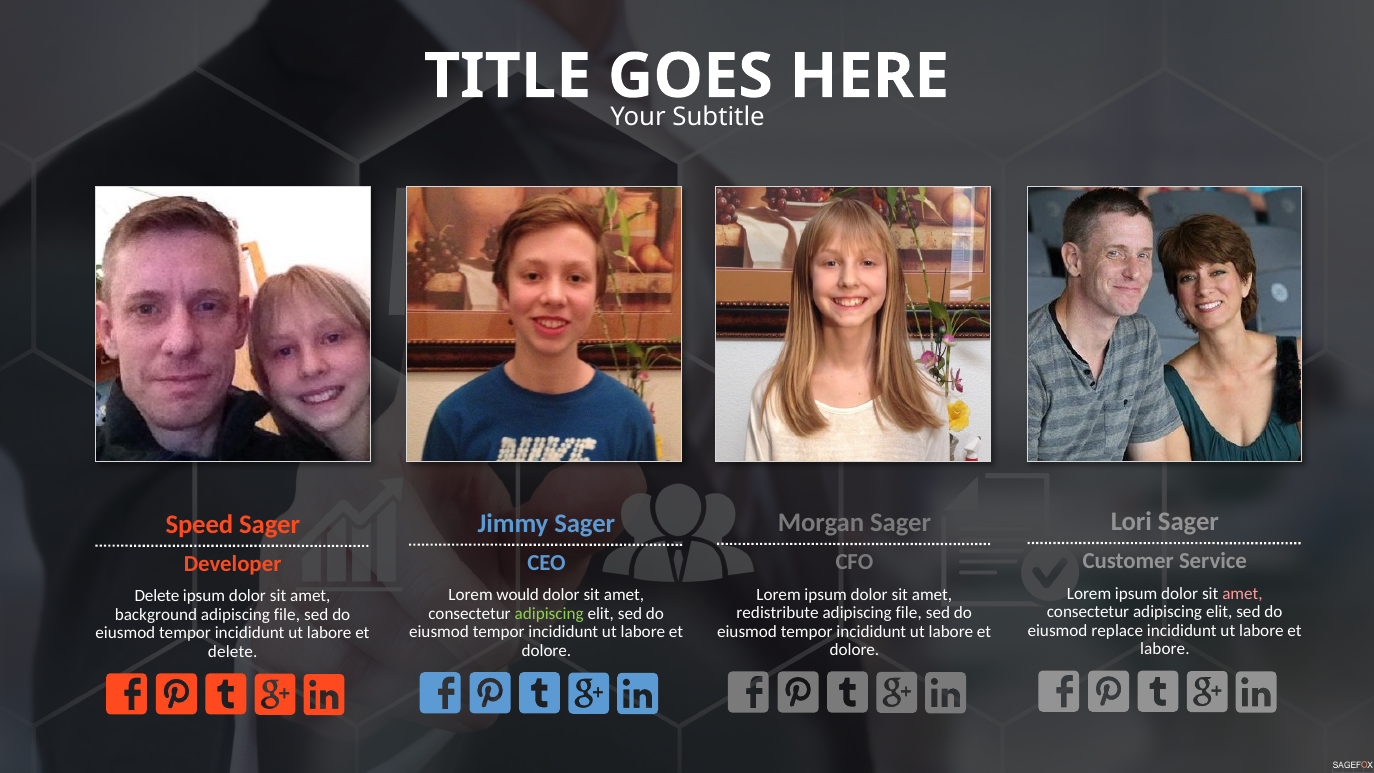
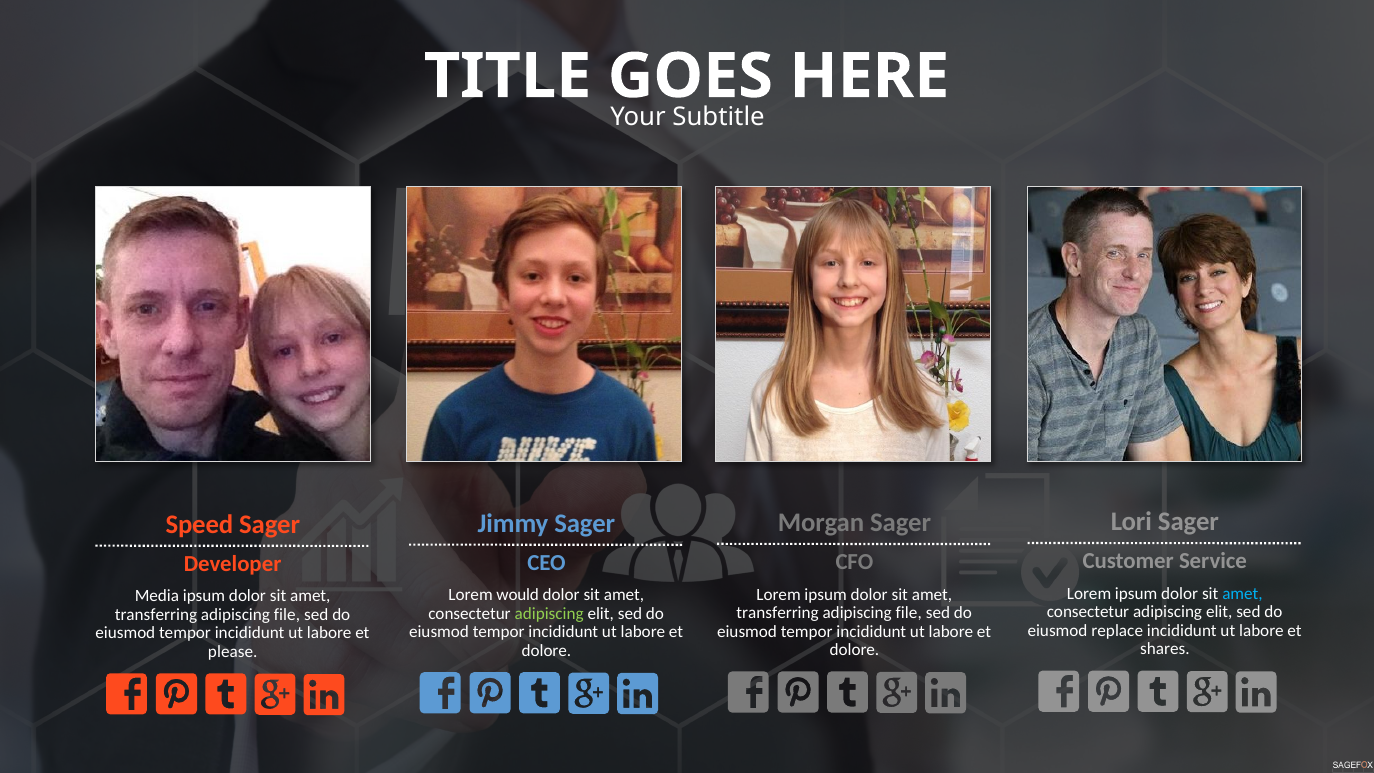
amet at (1242, 593) colour: pink -> light blue
Delete at (157, 596): Delete -> Media
redistribute at (778, 613): redistribute -> transferring
background at (156, 615): background -> transferring
labore at (1165, 649): labore -> shares
delete at (233, 652): delete -> please
